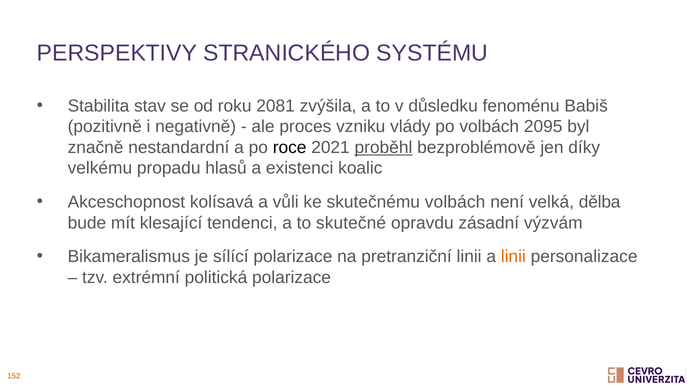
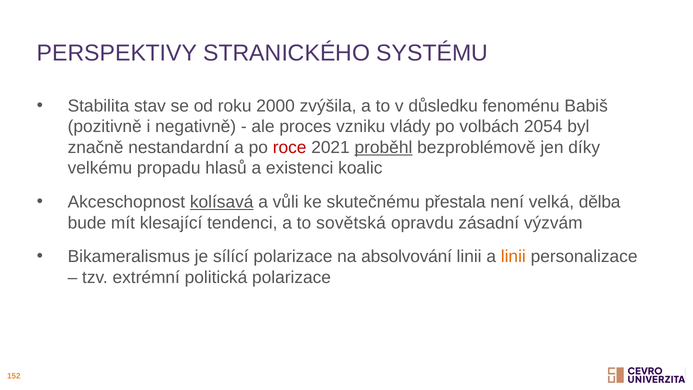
2081: 2081 -> 2000
2095: 2095 -> 2054
roce colour: black -> red
kolísavá underline: none -> present
skutečnému volbách: volbách -> přestala
skutečné: skutečné -> sovětská
pretranziční: pretranziční -> absolvování
